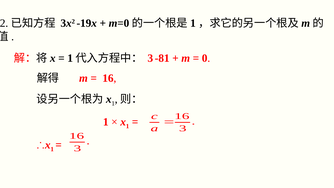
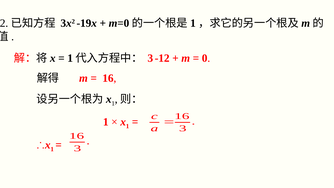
-81: -81 -> -12
